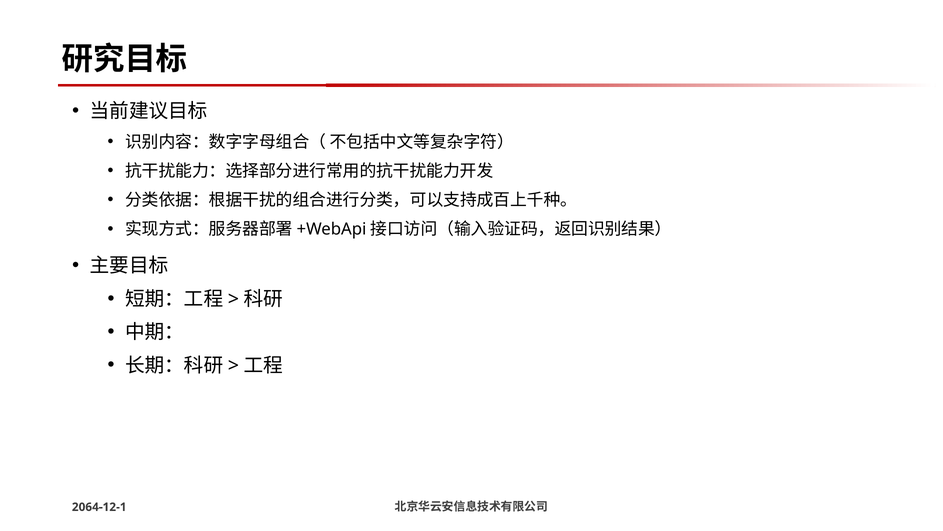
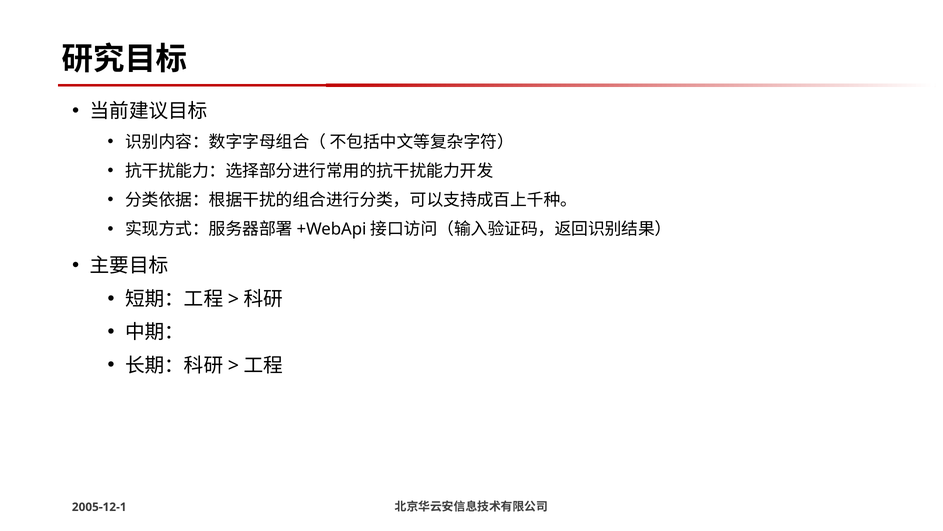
2064-12-1: 2064-12-1 -> 2005-12-1
